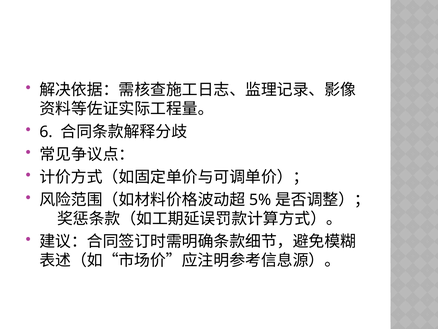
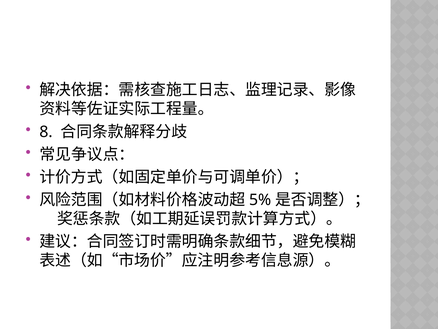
6: 6 -> 8
